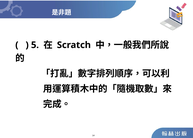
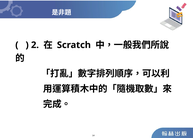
5: 5 -> 2
